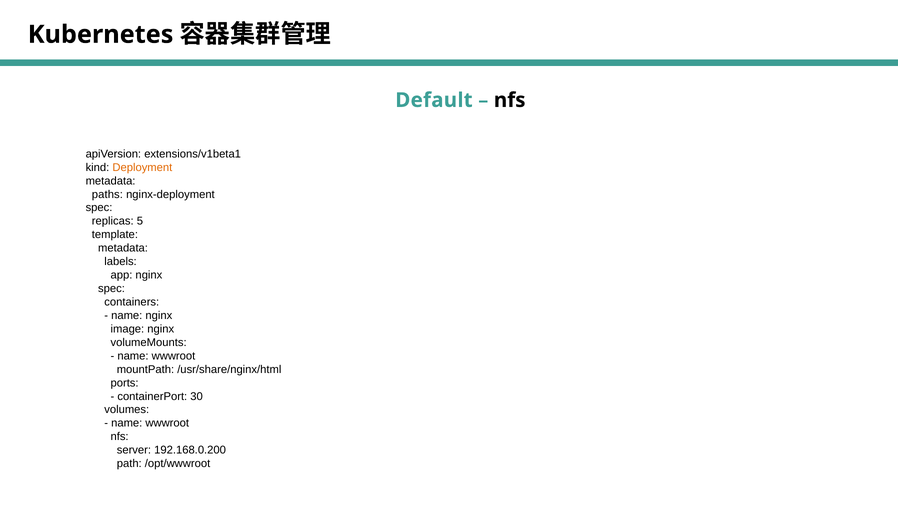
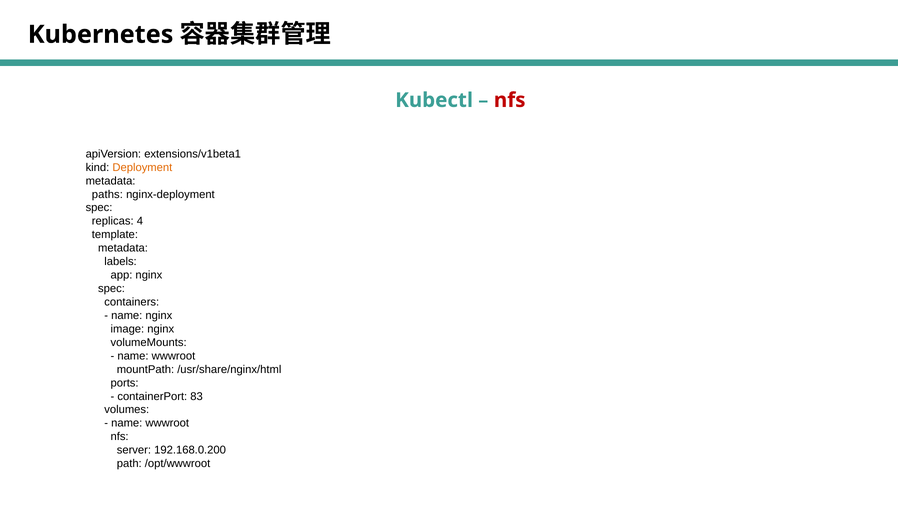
Default: Default -> Kubectl
nfs at (510, 100) colour: black -> red
5: 5 -> 4
30: 30 -> 83
